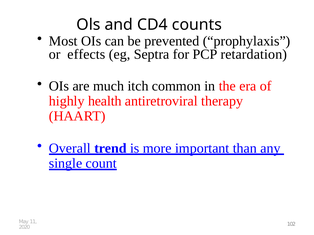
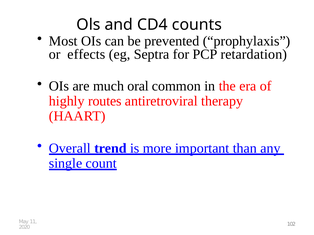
itch: itch -> oral
health: health -> routes
